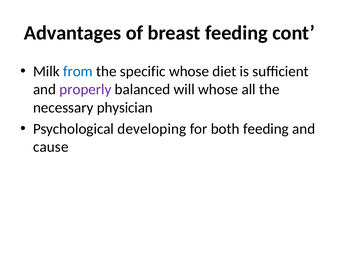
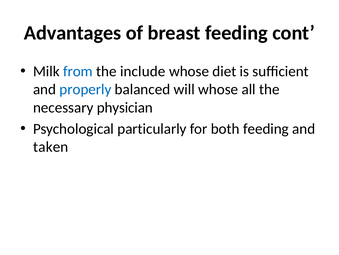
specific: specific -> include
properly colour: purple -> blue
developing: developing -> particularly
cause: cause -> taken
